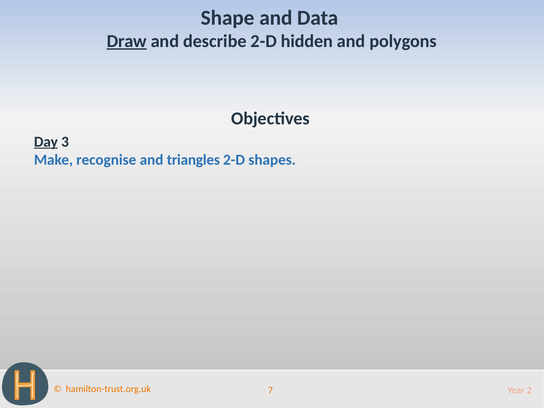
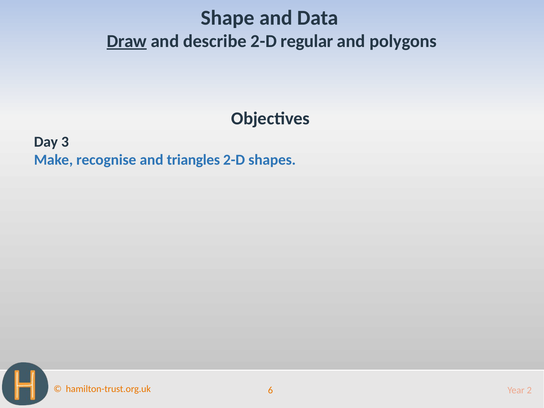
hidden: hidden -> regular
Day underline: present -> none
7: 7 -> 6
